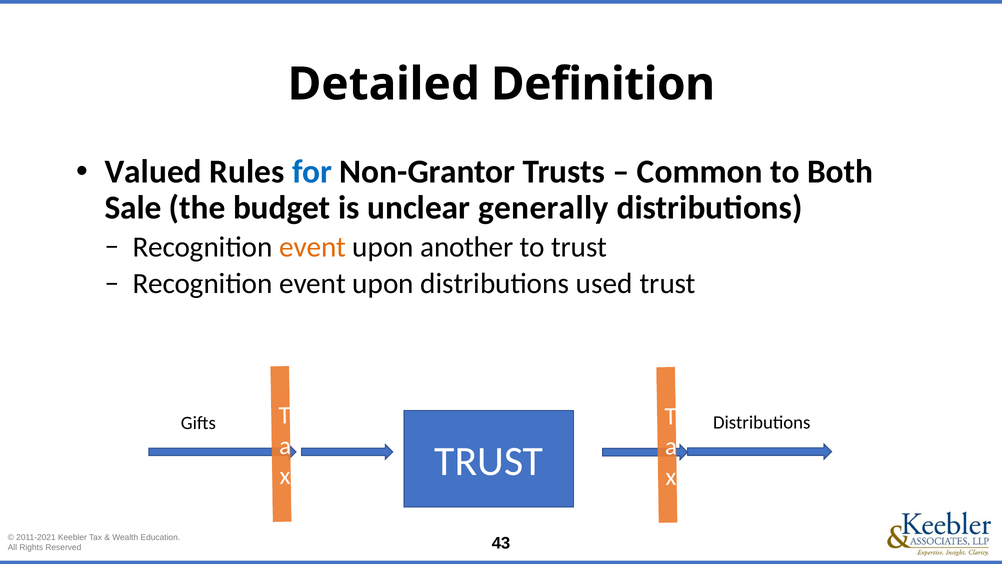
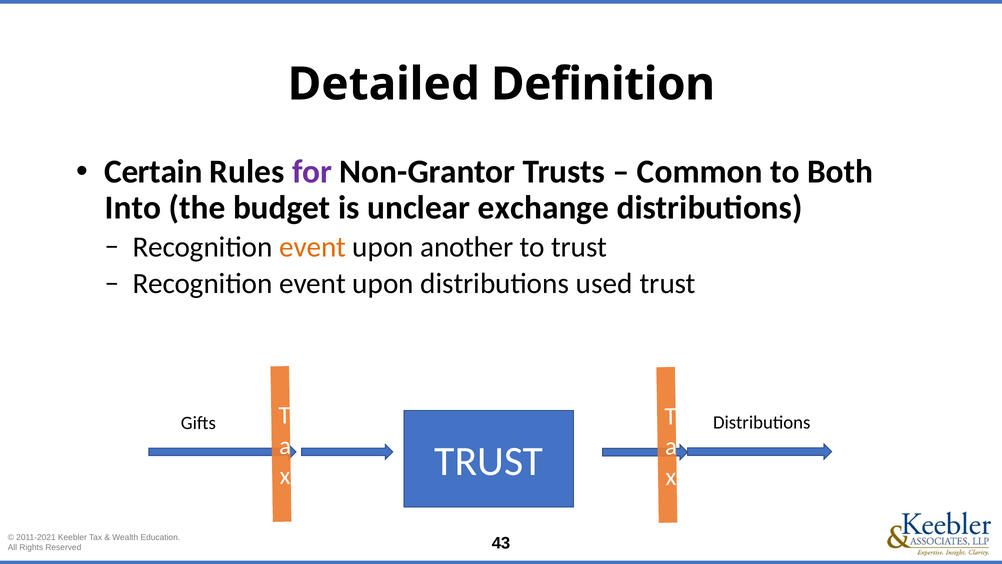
Valued: Valued -> Certain
for colour: blue -> purple
Sale: Sale -> Into
generally: generally -> exchange
